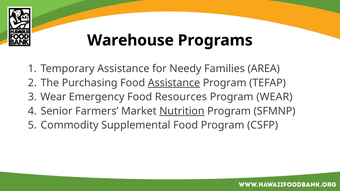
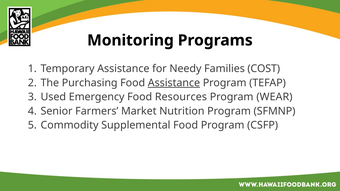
Warehouse: Warehouse -> Monitoring
AREA: AREA -> COST
Wear at (53, 97): Wear -> Used
Nutrition underline: present -> none
